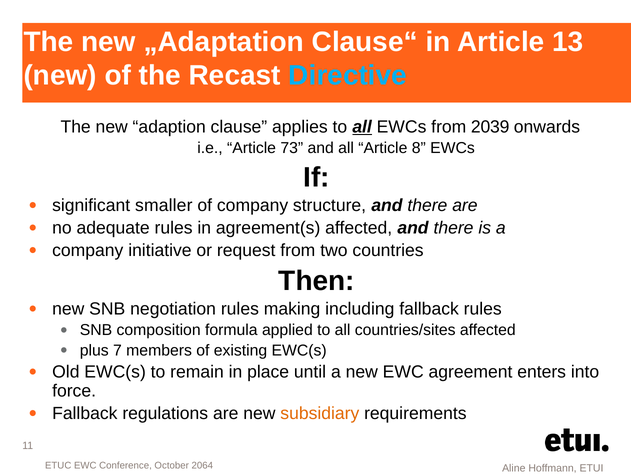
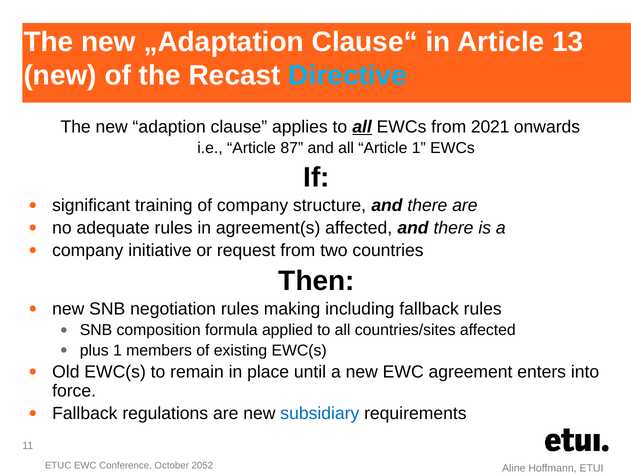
2039: 2039 -> 2021
73: 73 -> 87
Article 8: 8 -> 1
smaller: smaller -> training
plus 7: 7 -> 1
subsidiary colour: orange -> blue
2064: 2064 -> 2052
